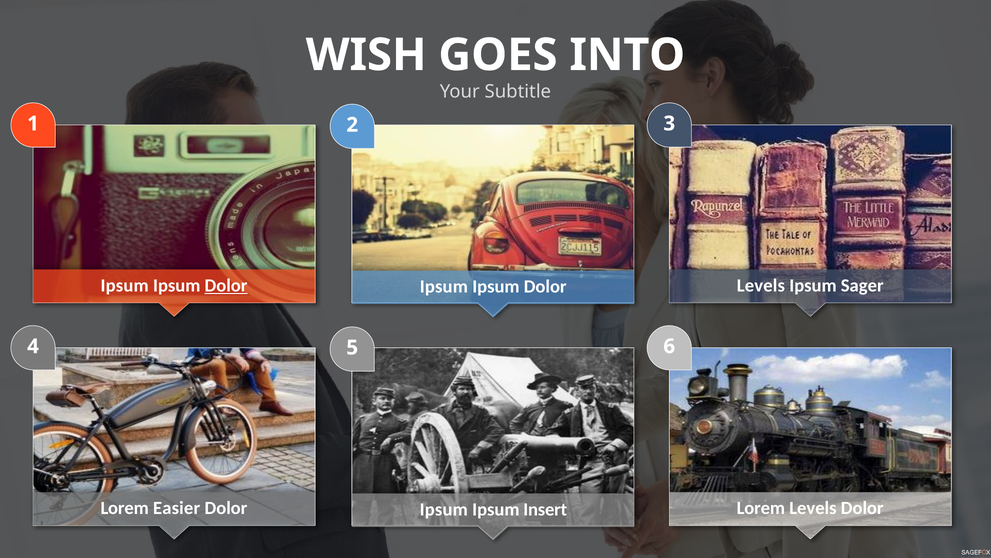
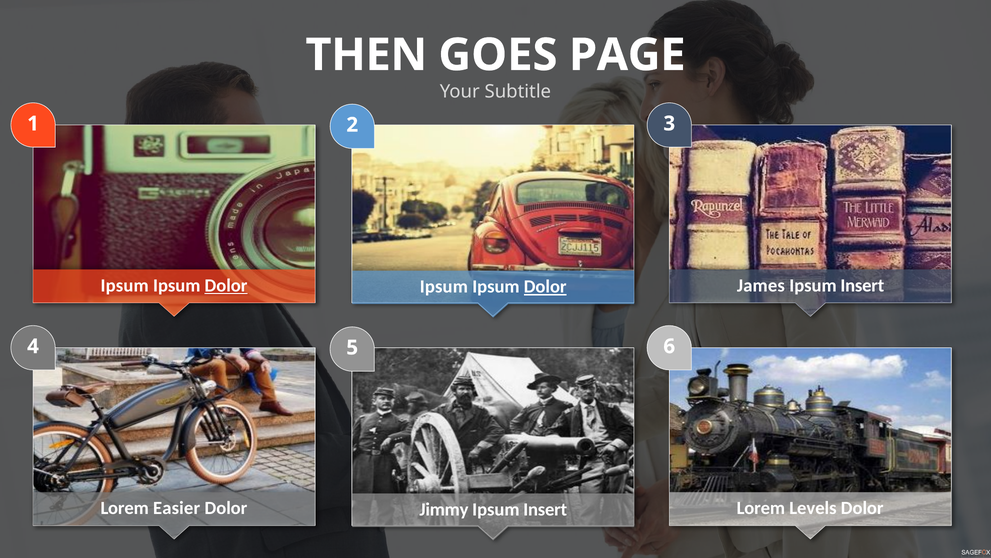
WISH: WISH -> THEN
INTO: INTO -> PAGE
Levels at (761, 285): Levels -> James
Sager at (862, 285): Sager -> Insert
Dolor at (545, 286) underline: none -> present
Ipsum at (444, 509): Ipsum -> Jimmy
